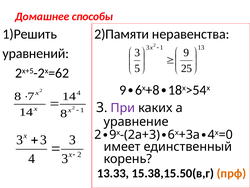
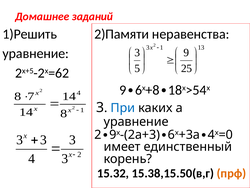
способы: способы -> заданий
уравнений at (36, 53): уравнений -> уравнение
При colour: purple -> blue
13.33: 13.33 -> 15.32
